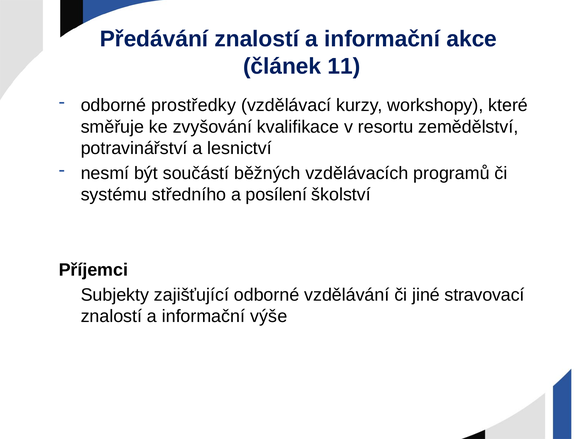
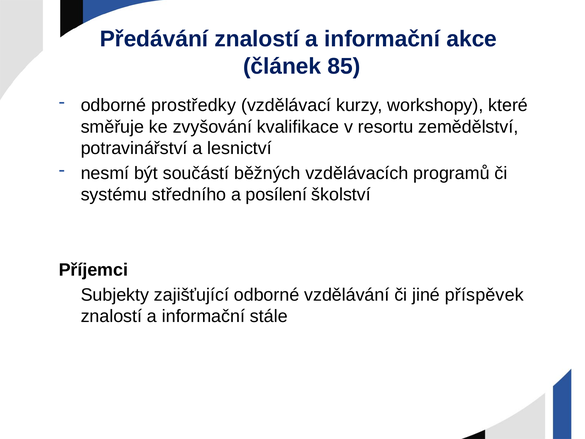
11: 11 -> 85
stravovací: stravovací -> příspěvek
výše: výše -> stále
